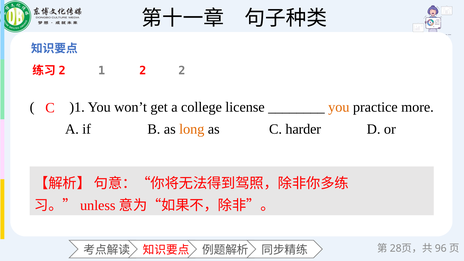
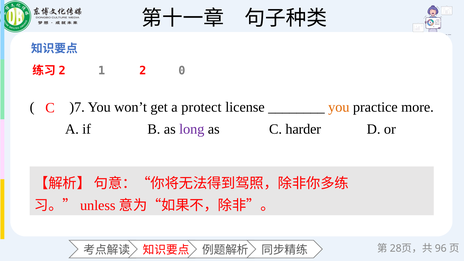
2 2: 2 -> 0
)1: )1 -> )7
college: college -> protect
long colour: orange -> purple
